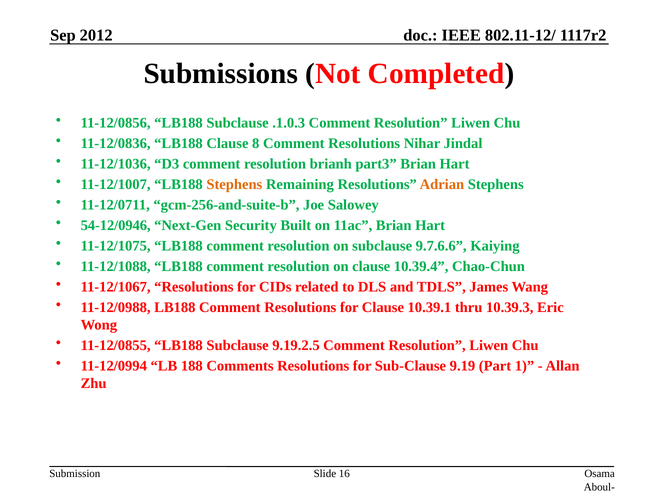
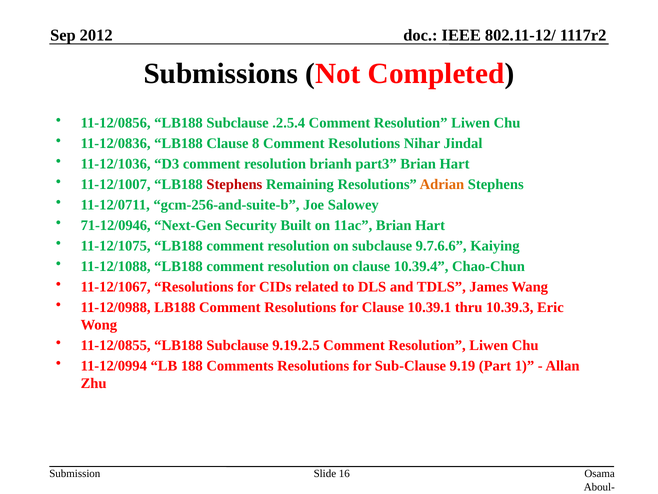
.1.0.3: .1.0.3 -> .2.5.4
Stephens at (234, 184) colour: orange -> red
54-12/0946: 54-12/0946 -> 71-12/0946
